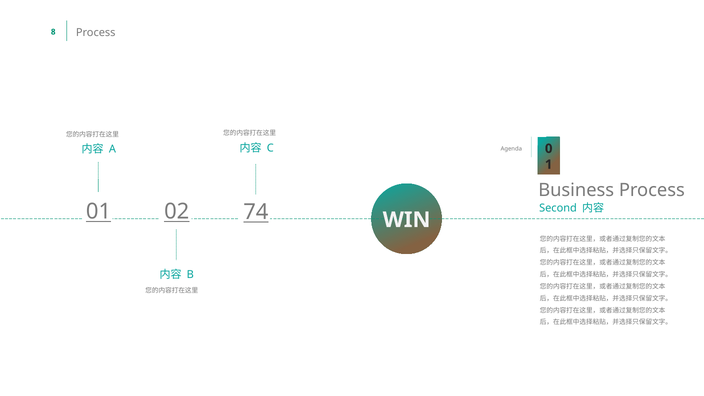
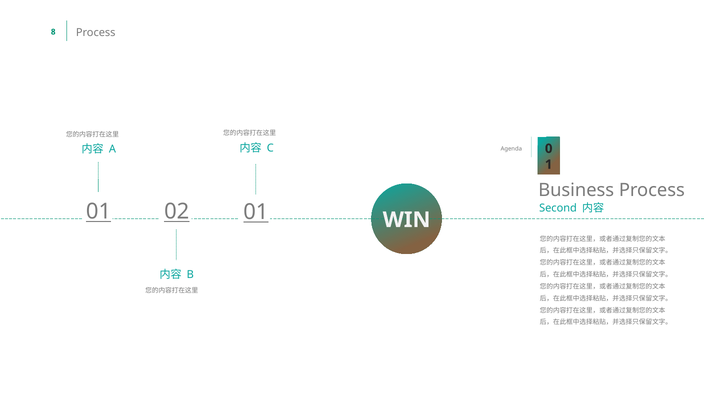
01 74: 74 -> 01
